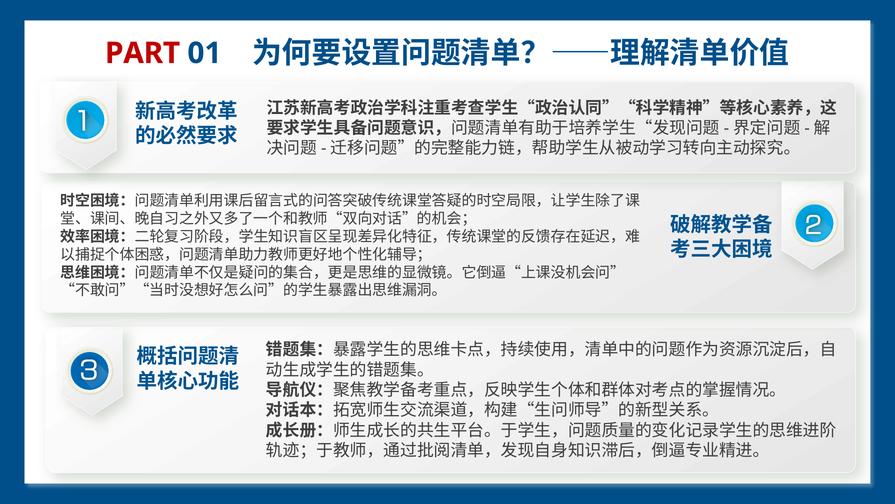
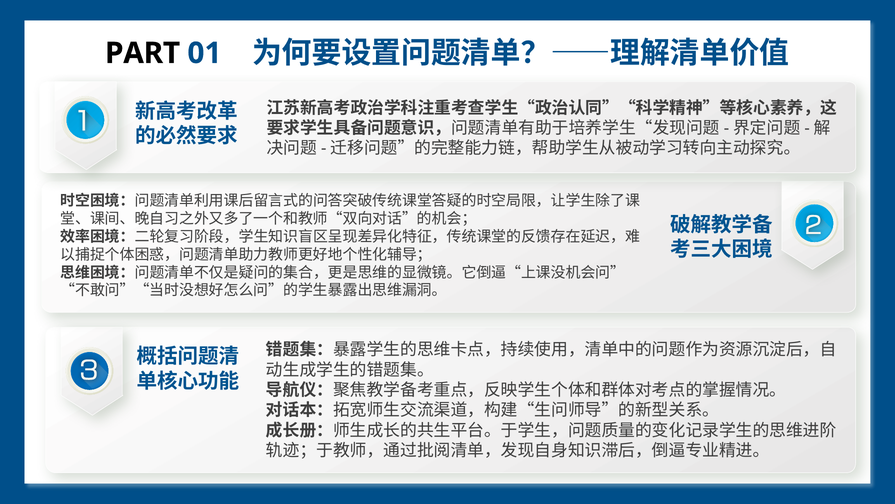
PART colour: red -> black
